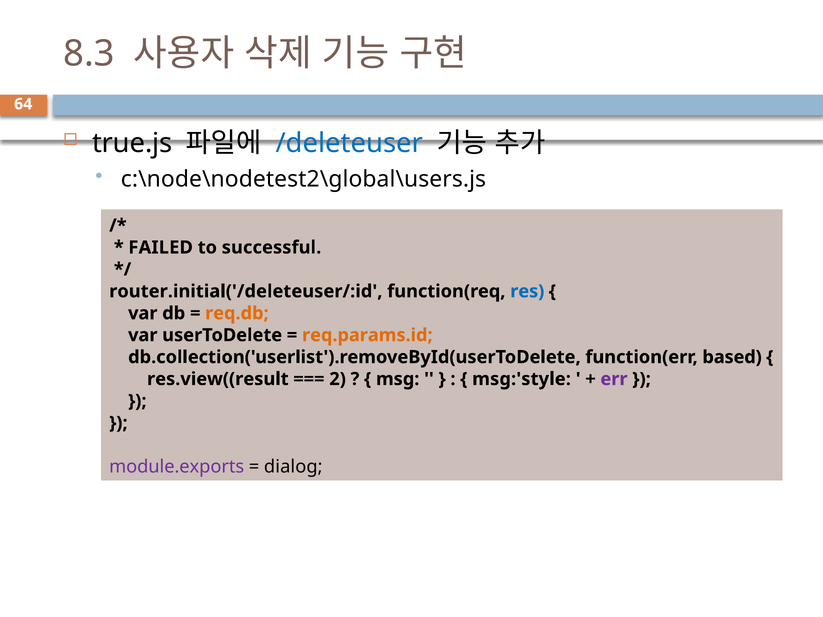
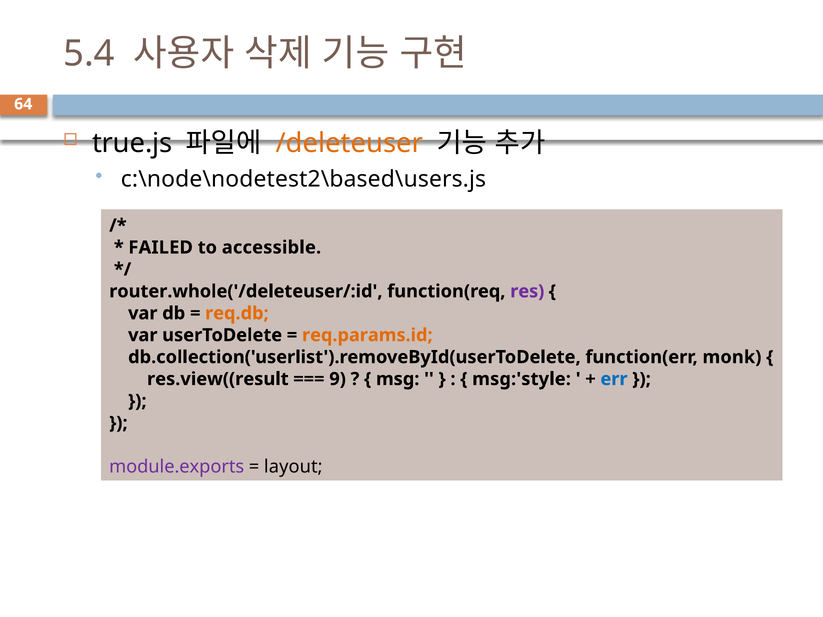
8.3: 8.3 -> 5.4
/deleteuser colour: blue -> orange
c:\node\nodetest2\global\users.js: c:\node\nodetest2\global\users.js -> c:\node\nodetest2\based\users.js
successful: successful -> accessible
router.initial('/deleteuser/:id: router.initial('/deleteuser/:id -> router.whole('/deleteuser/:id
res colour: blue -> purple
based: based -> monk
2: 2 -> 9
err colour: purple -> blue
dialog: dialog -> layout
